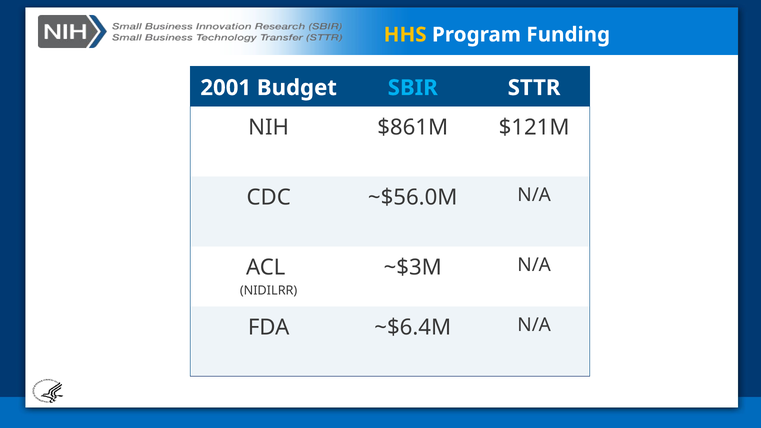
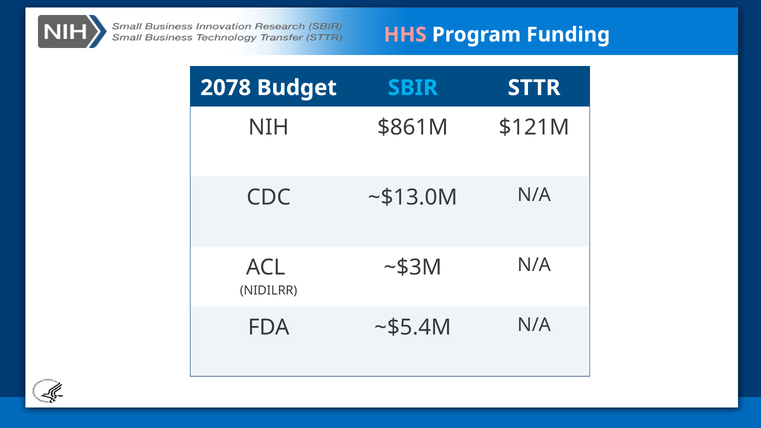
HHS colour: yellow -> pink
2001: 2001 -> 2078
~$56.0M: ~$56.0M -> ~$13.0M
~$6.4M: ~$6.4M -> ~$5.4M
